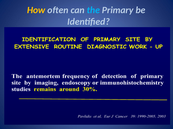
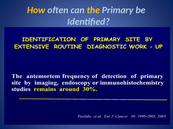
the colour: light blue -> yellow
